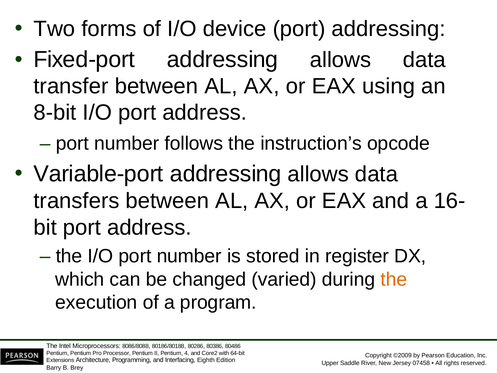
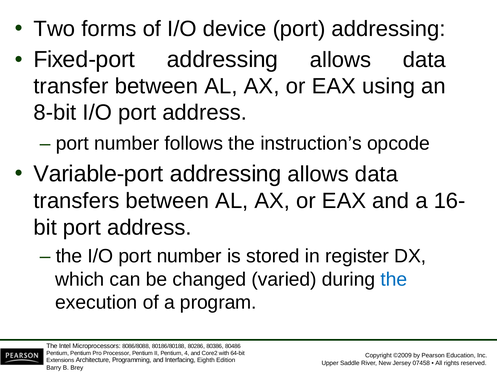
the at (394, 279) colour: orange -> blue
